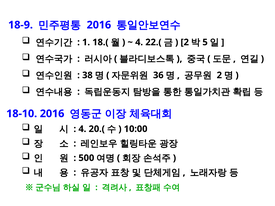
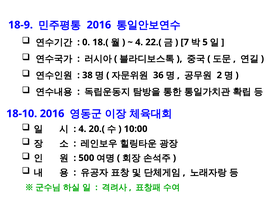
1: 1 -> 0
2 at (185, 42): 2 -> 7
